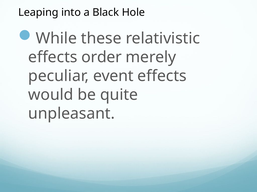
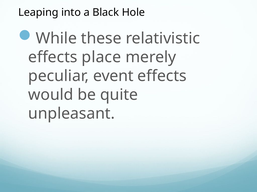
order: order -> place
